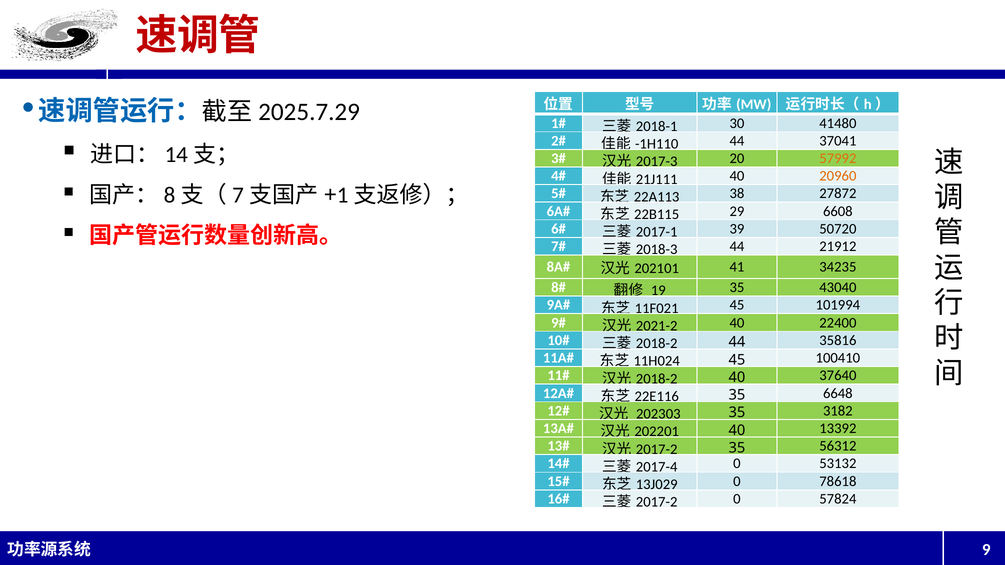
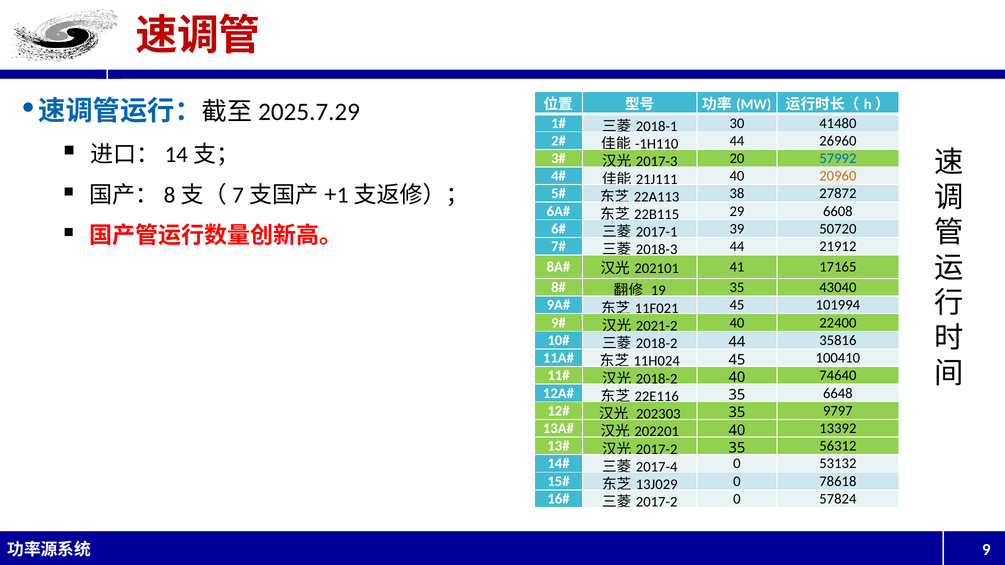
37041: 37041 -> 26960
57992 colour: orange -> blue
34235: 34235 -> 17165
37640: 37640 -> 74640
3182: 3182 -> 9797
